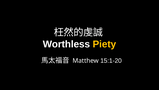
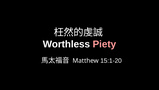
Piety colour: yellow -> pink
